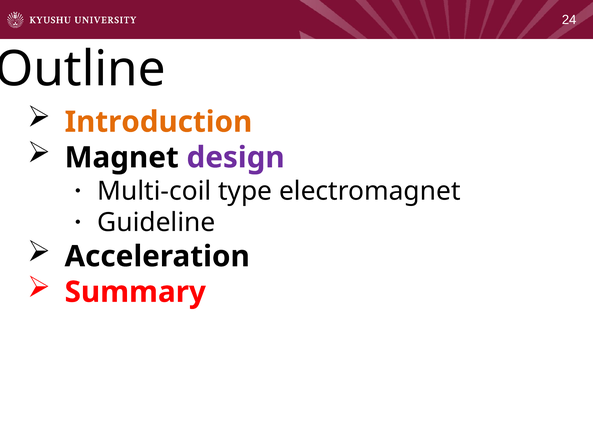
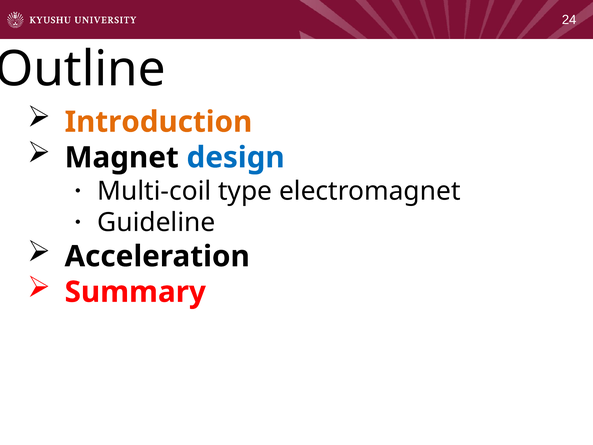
design colour: purple -> blue
